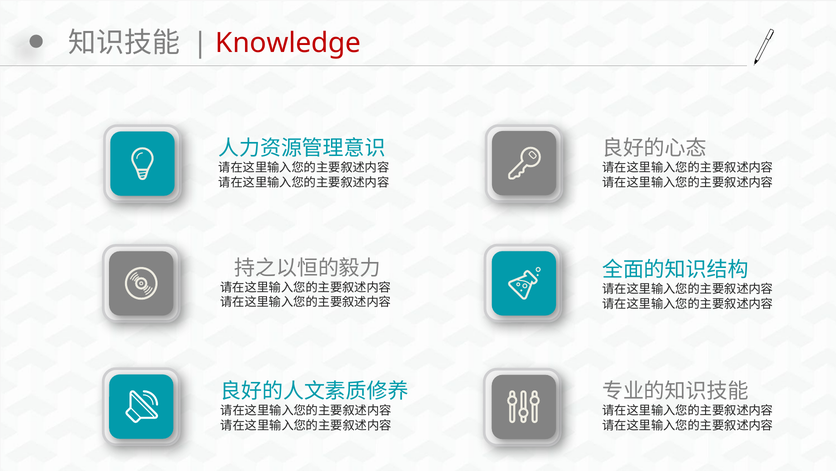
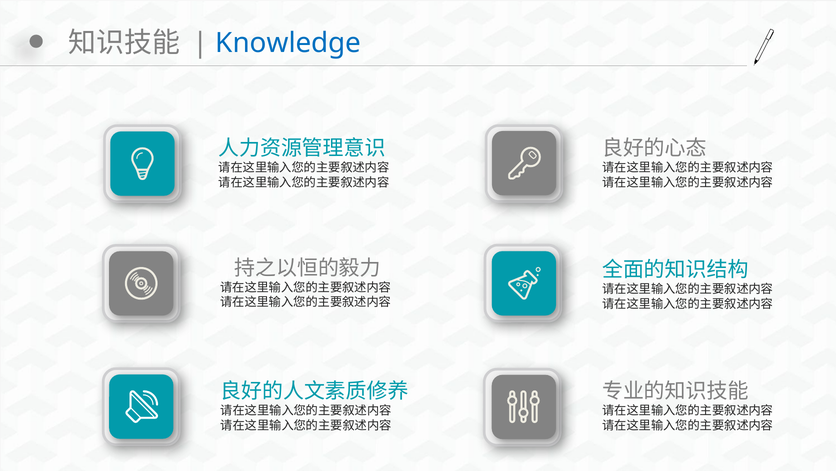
Knowledge colour: red -> blue
